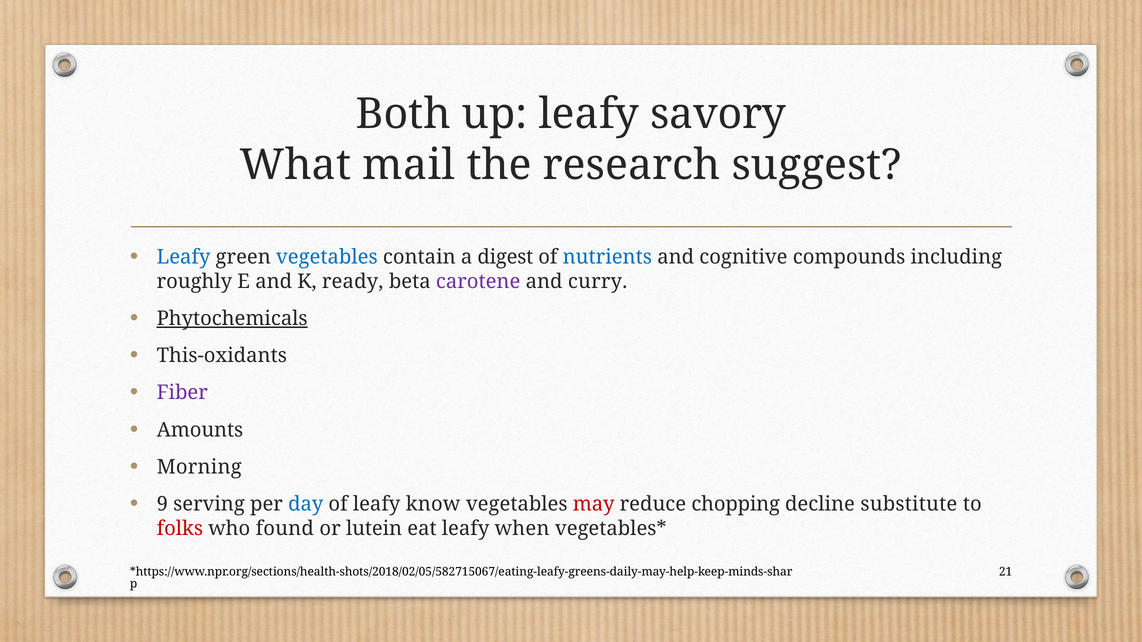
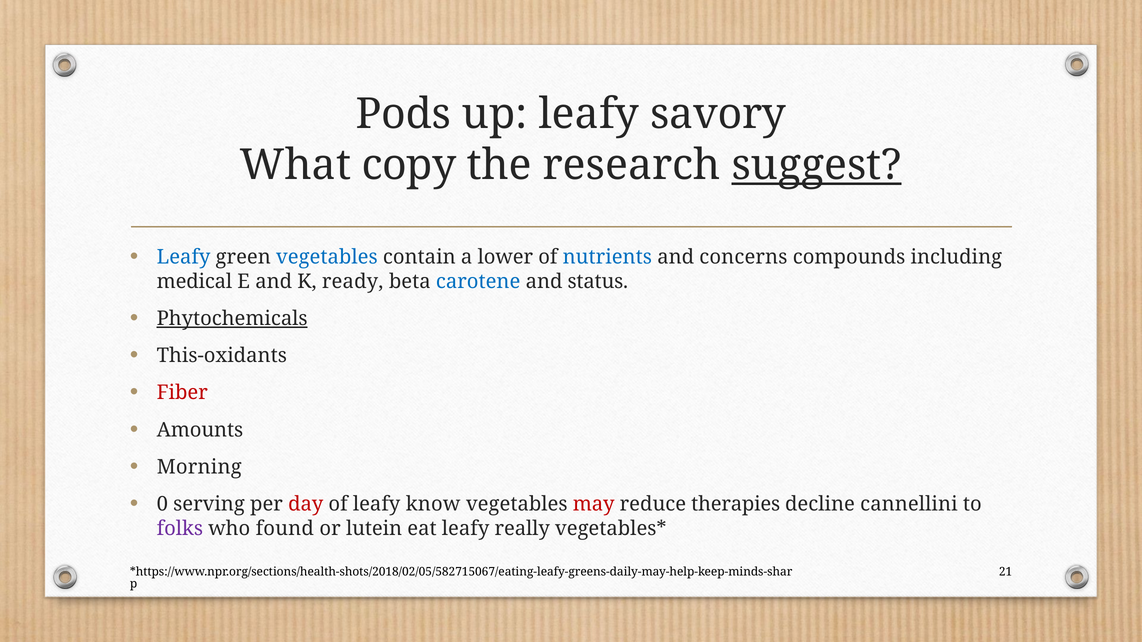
Both: Both -> Pods
mail: mail -> copy
suggest underline: none -> present
digest: digest -> lower
cognitive: cognitive -> concerns
roughly: roughly -> medical
carotene colour: purple -> blue
curry: curry -> status
Fiber colour: purple -> red
9: 9 -> 0
day colour: blue -> red
chopping: chopping -> therapies
substitute: substitute -> cannellini
folks colour: red -> purple
when: when -> really
